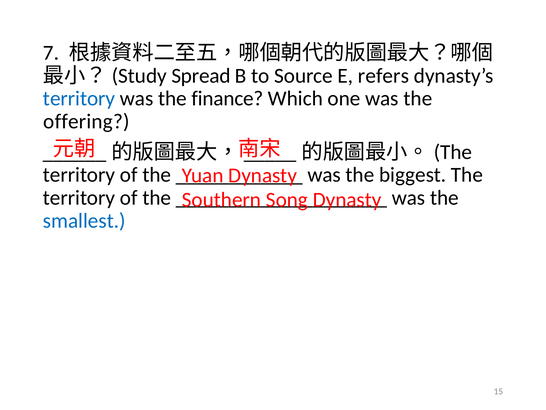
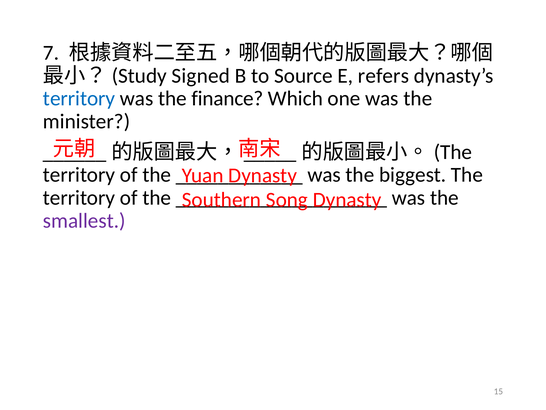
Spread: Spread -> Signed
offering: offering -> minister
smallest colour: blue -> purple
